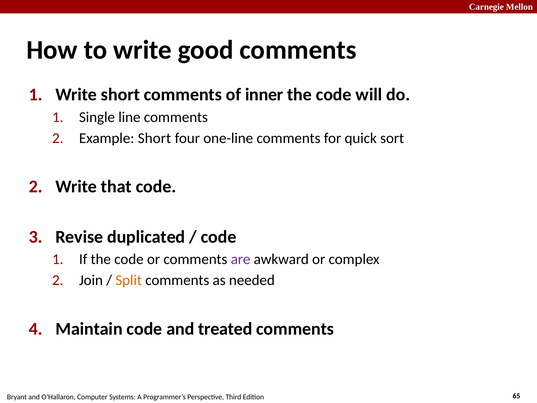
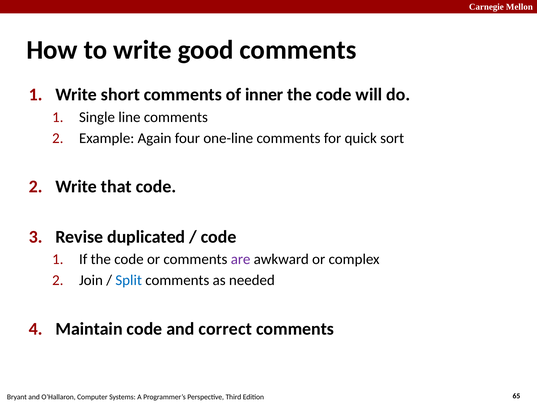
Example Short: Short -> Again
Split colour: orange -> blue
treated: treated -> correct
